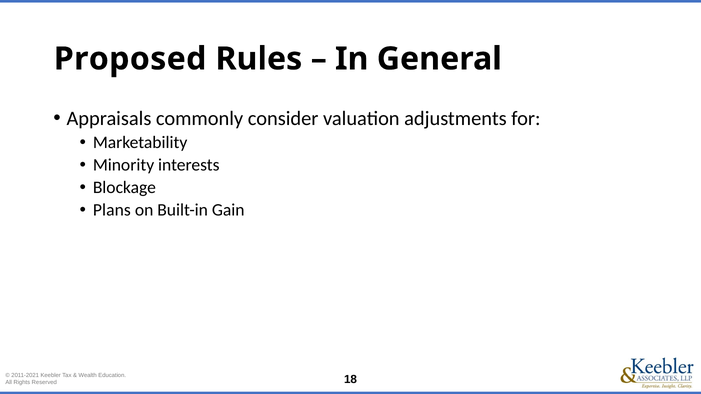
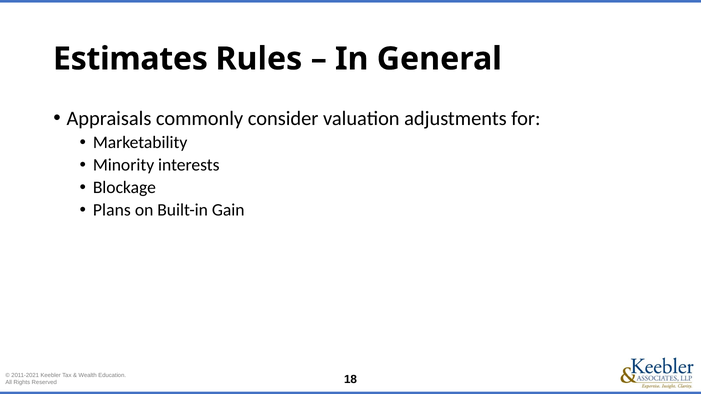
Proposed: Proposed -> Estimates
